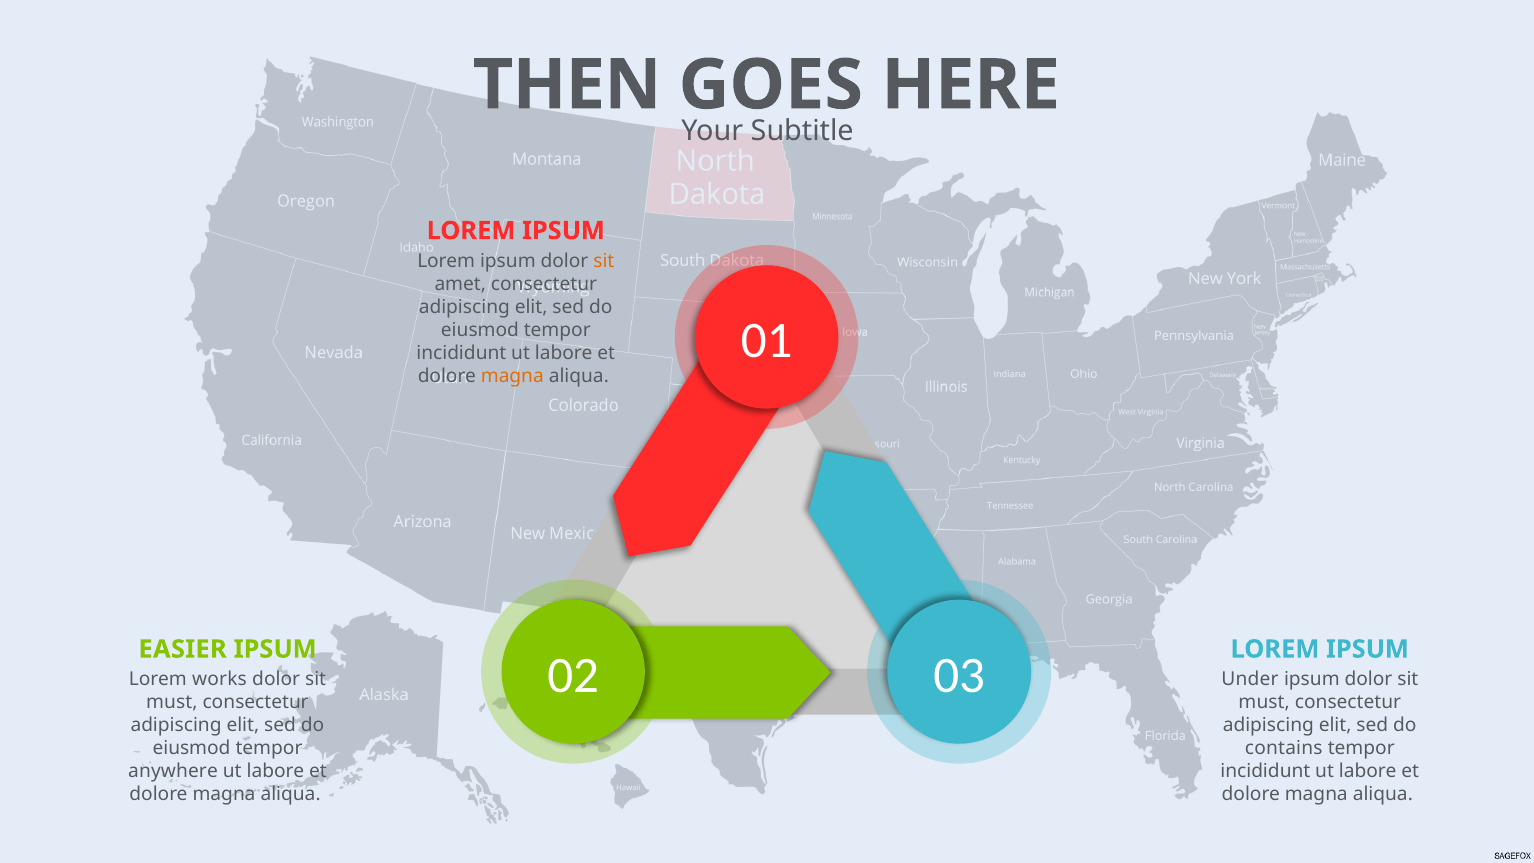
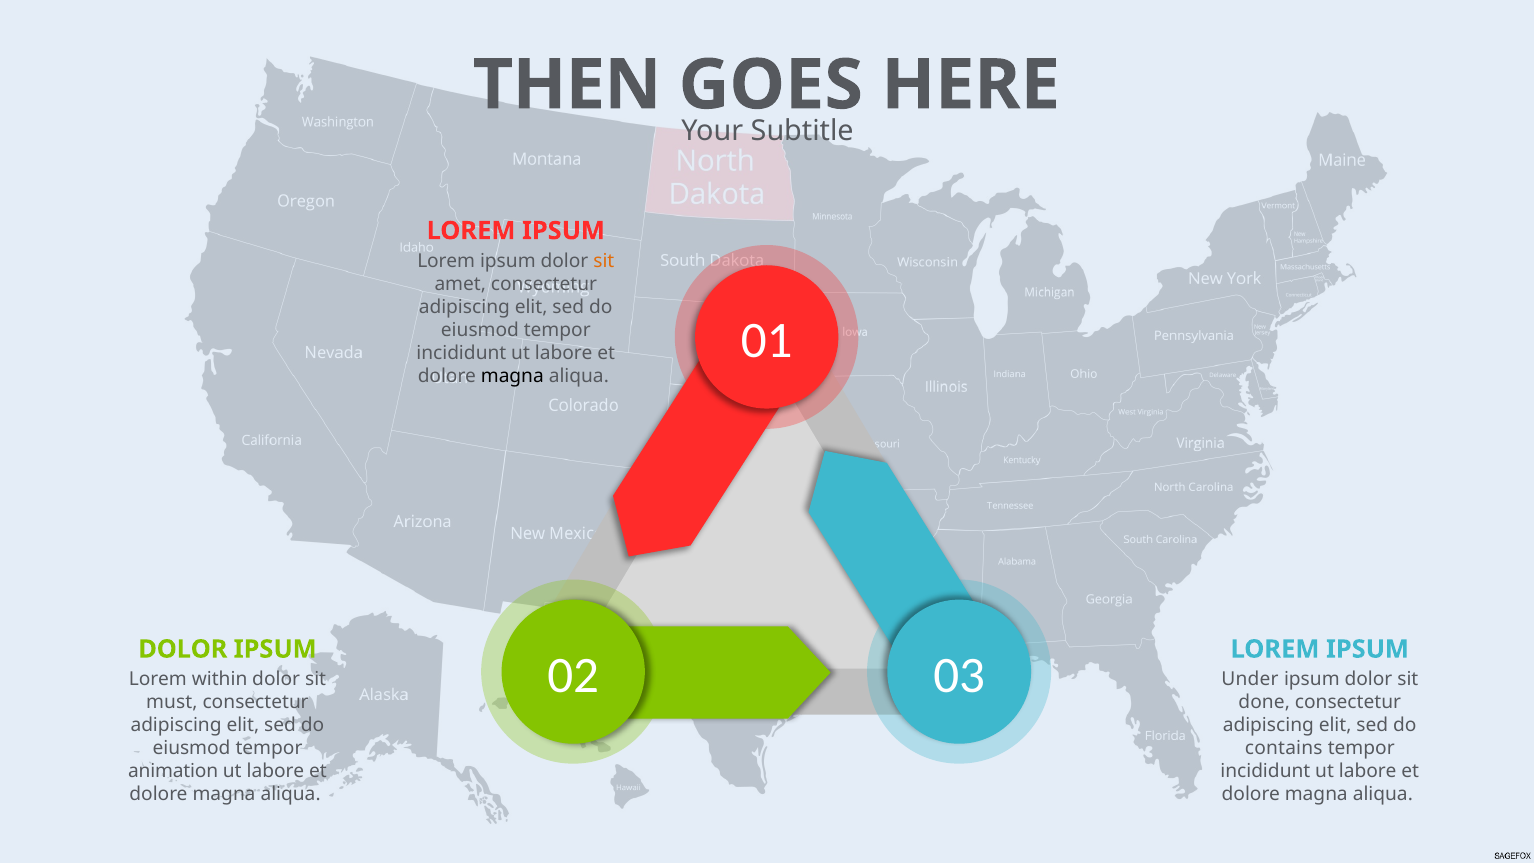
magna at (512, 376) colour: orange -> black
EASIER at (183, 649): EASIER -> DOLOR
works: works -> within
must at (1264, 702): must -> done
anywhere: anywhere -> animation
